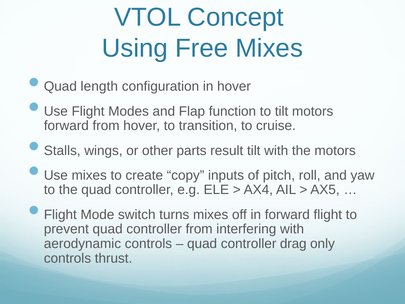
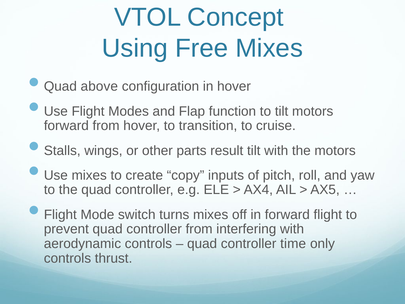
length: length -> above
drag: drag -> time
